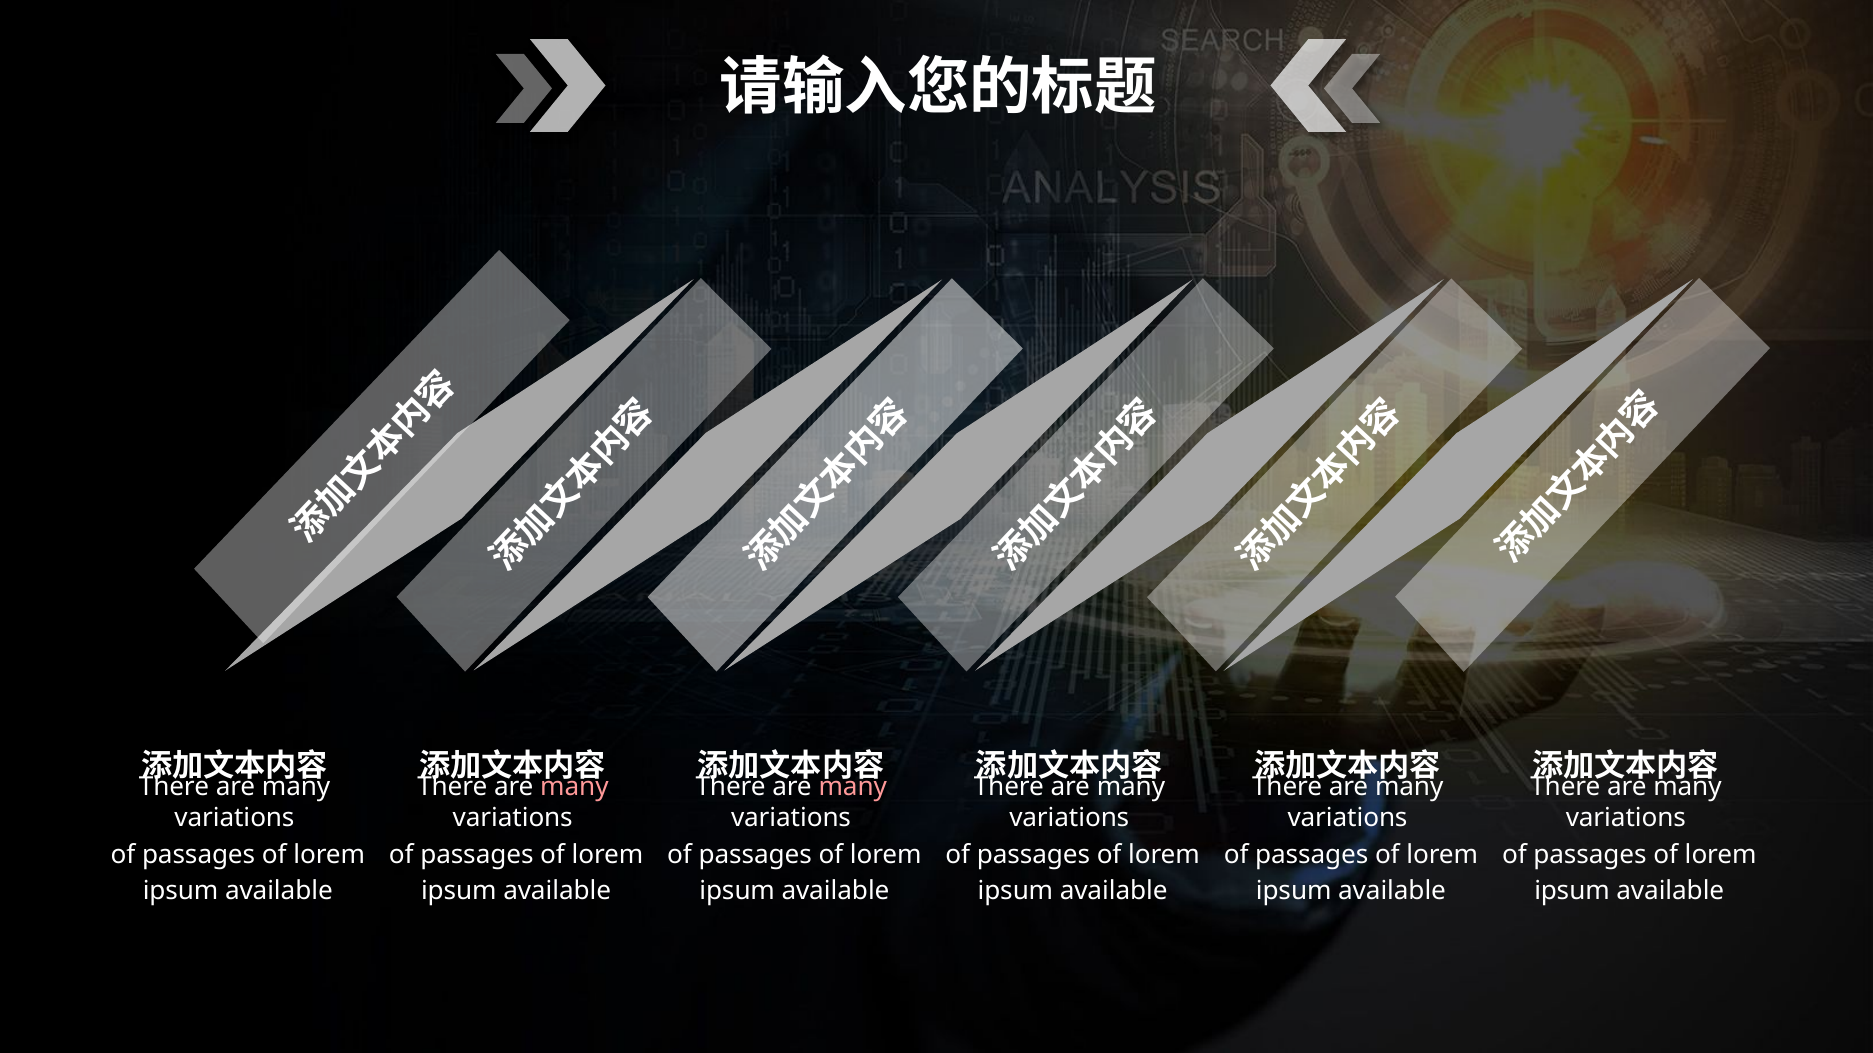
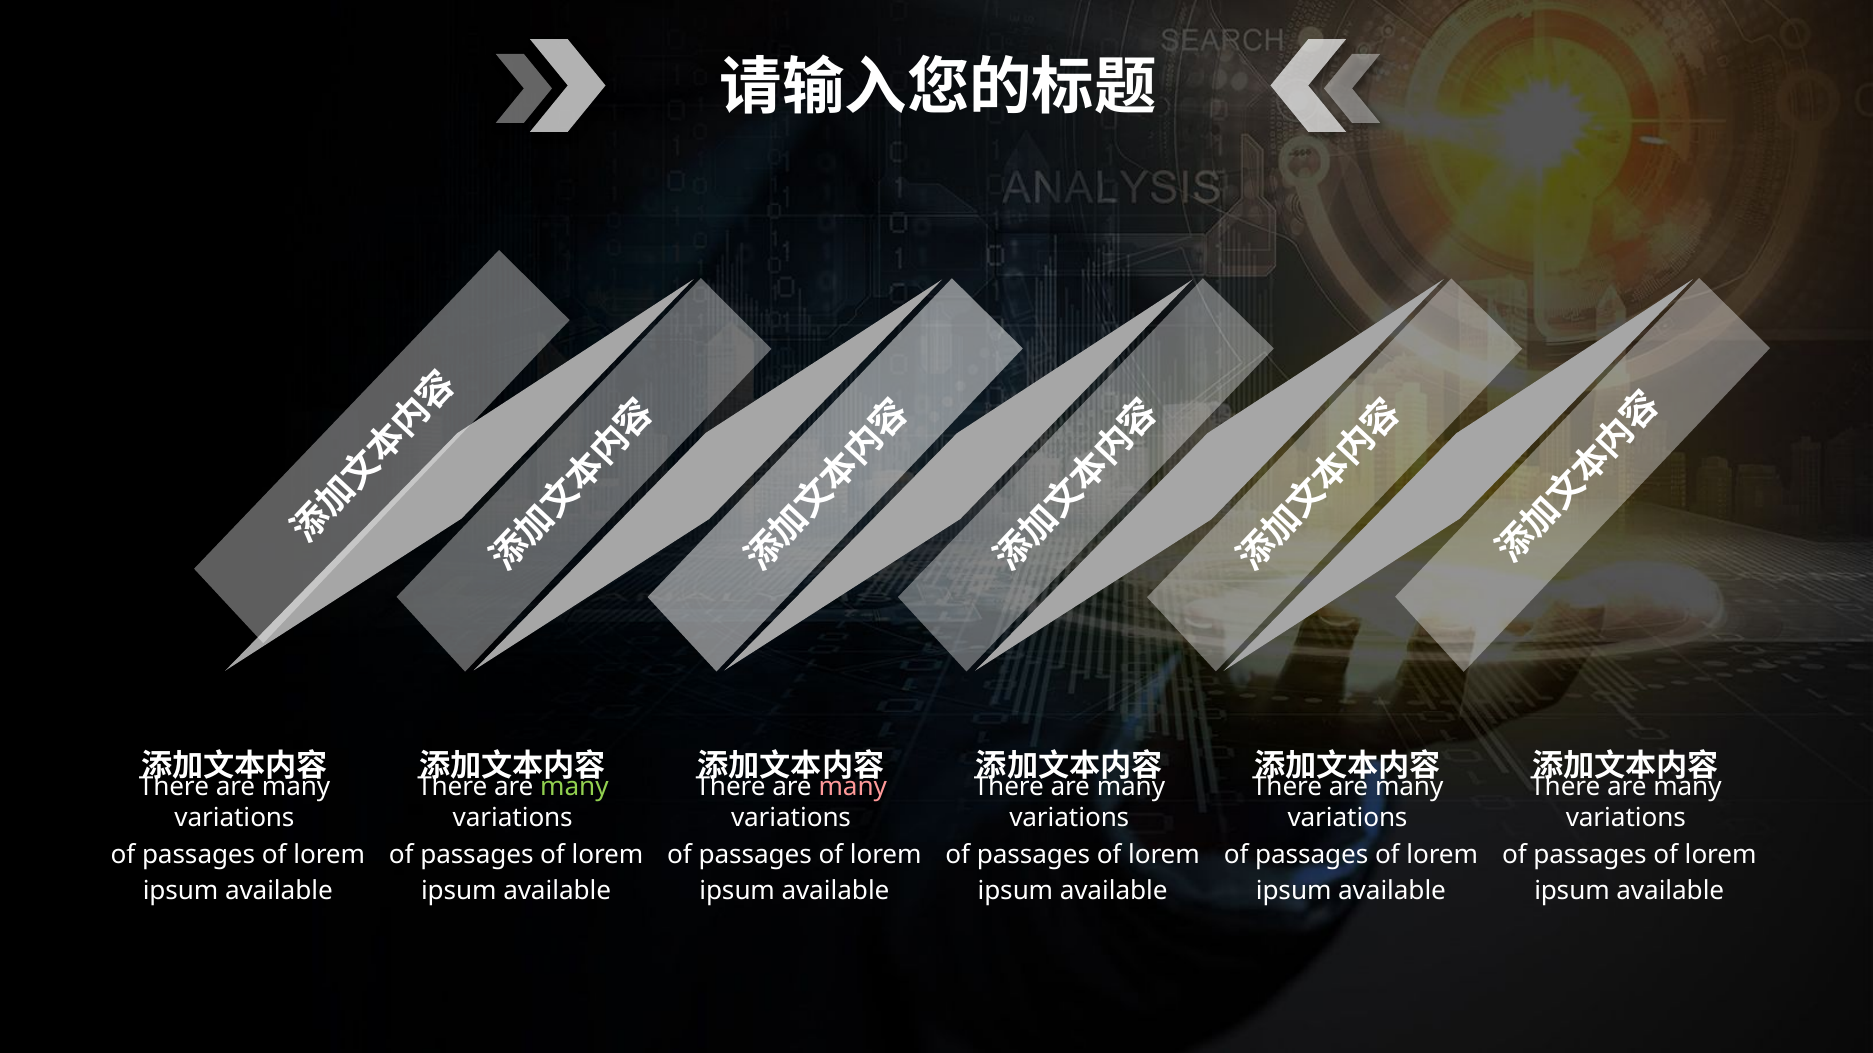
many at (574, 787) colour: pink -> light green
